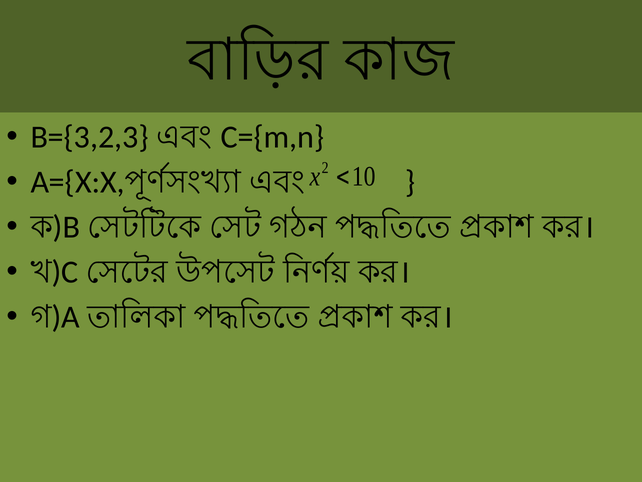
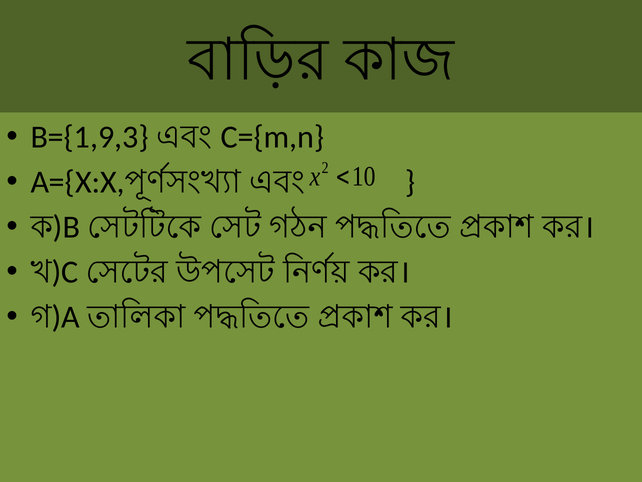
B={3,2,3: B={3,2,3 -> B={1,9,3
